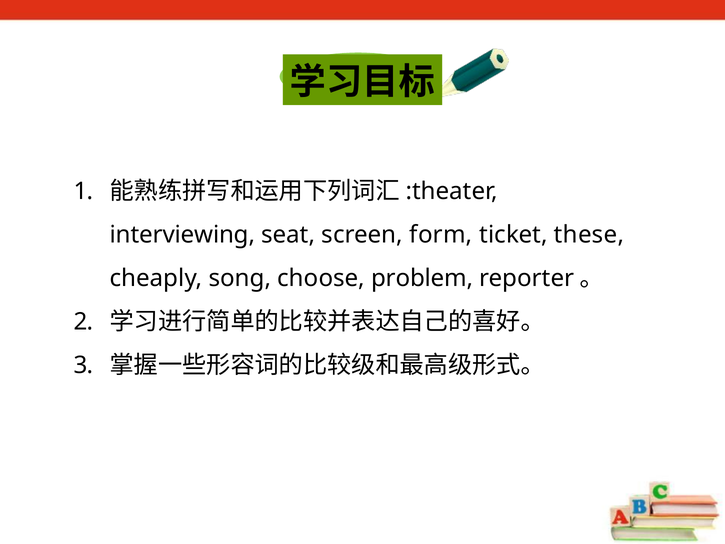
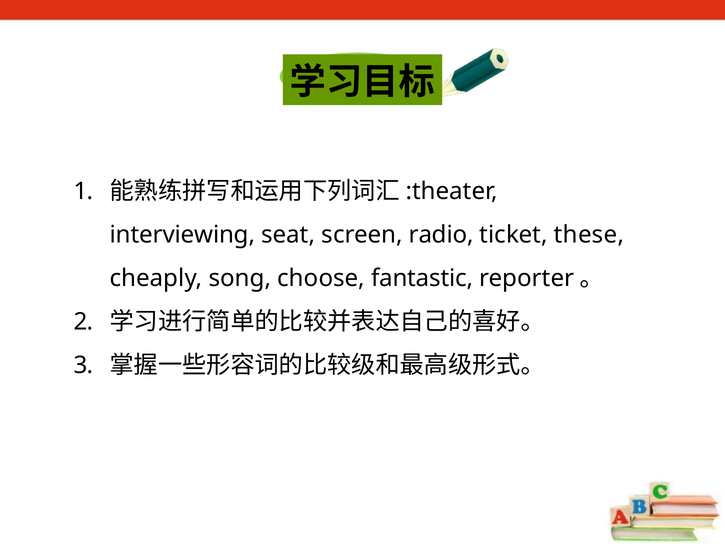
form: form -> radio
problem: problem -> fantastic
